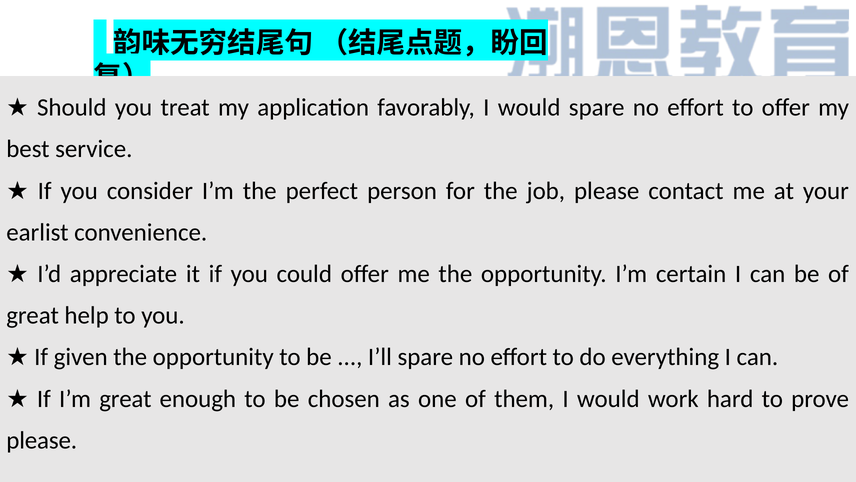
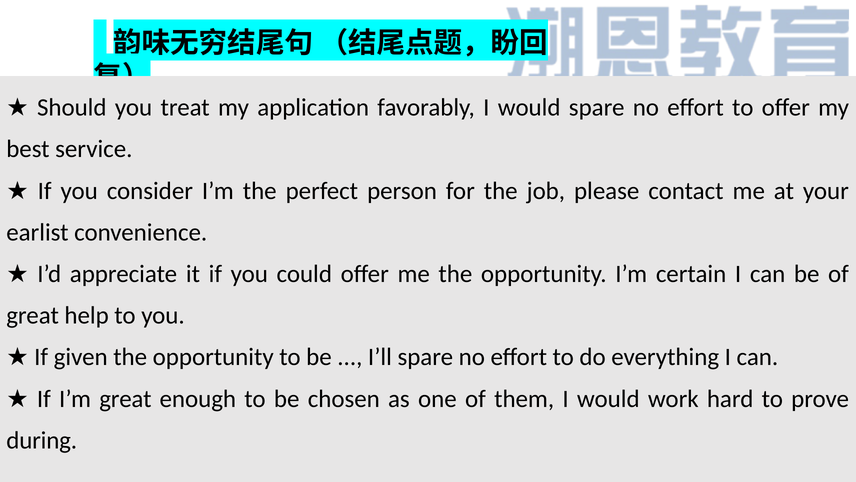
please at (42, 440): please -> during
